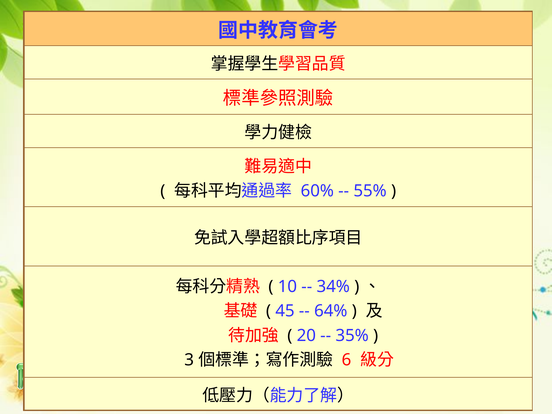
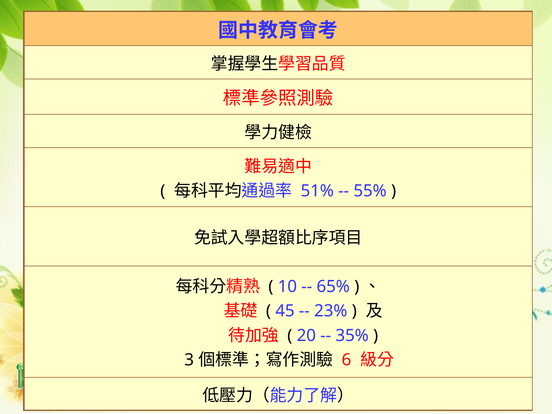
60%: 60% -> 51%
34%: 34% -> 65%
64%: 64% -> 23%
